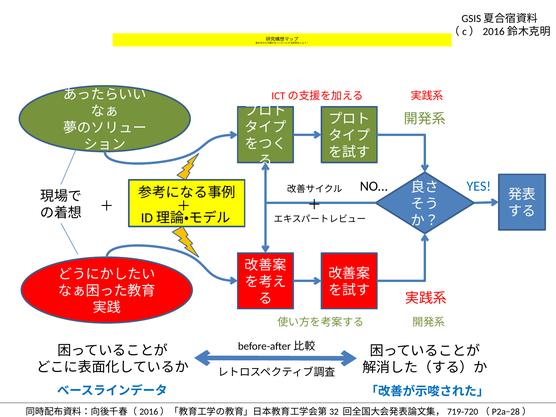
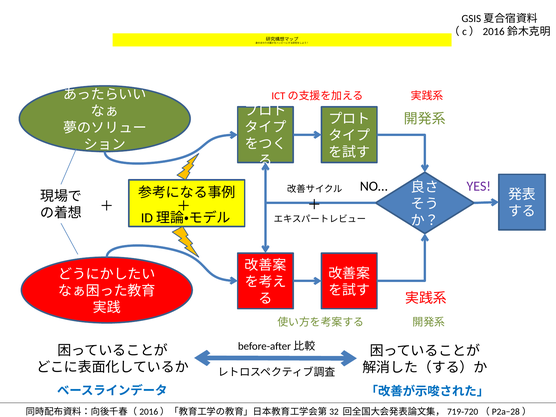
YES colour: blue -> purple
